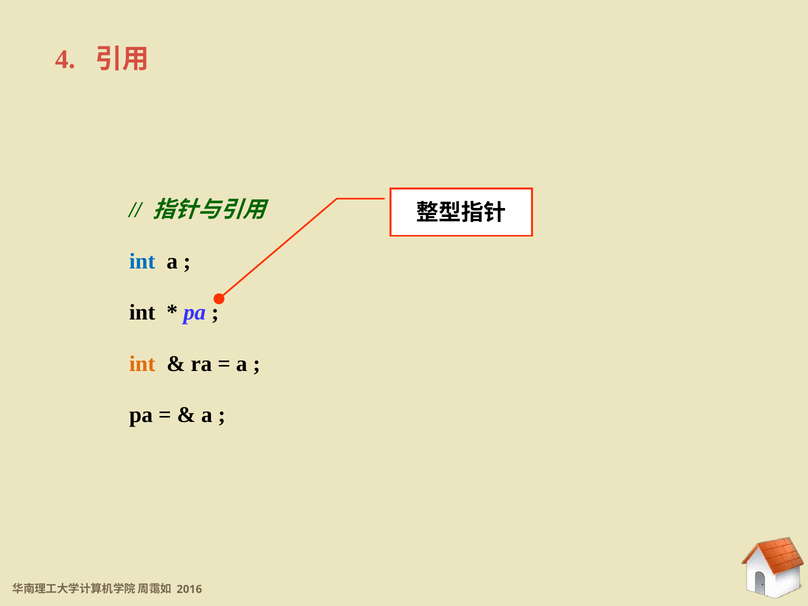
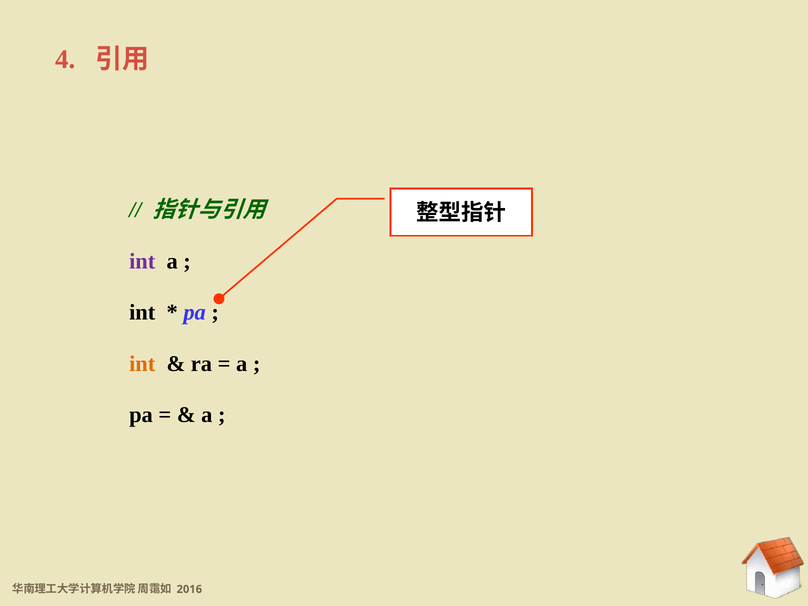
int at (142, 261) colour: blue -> purple
